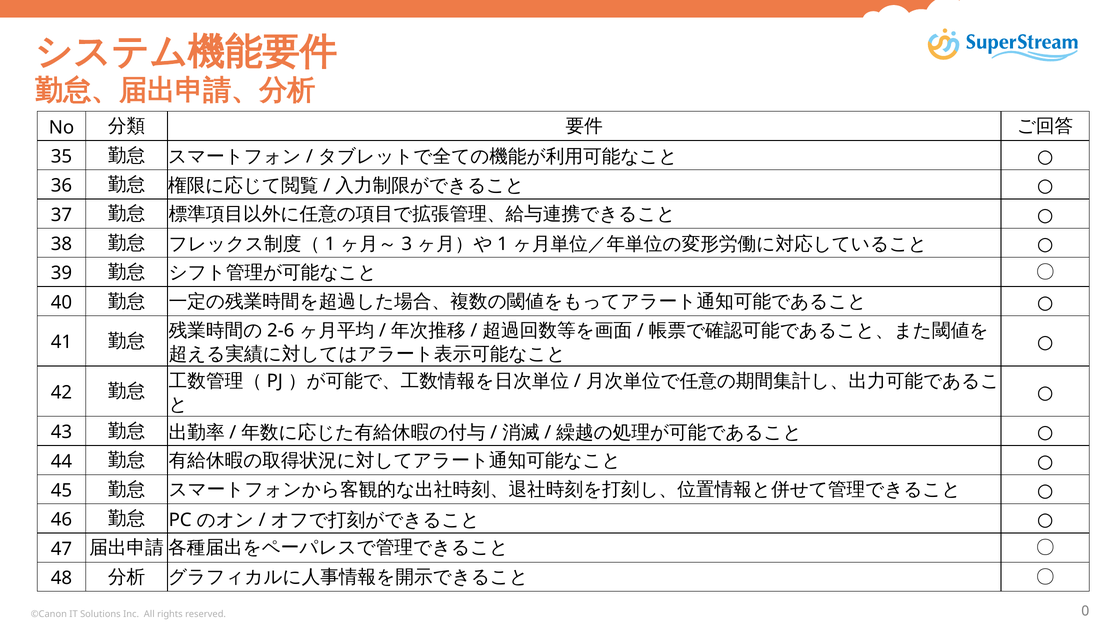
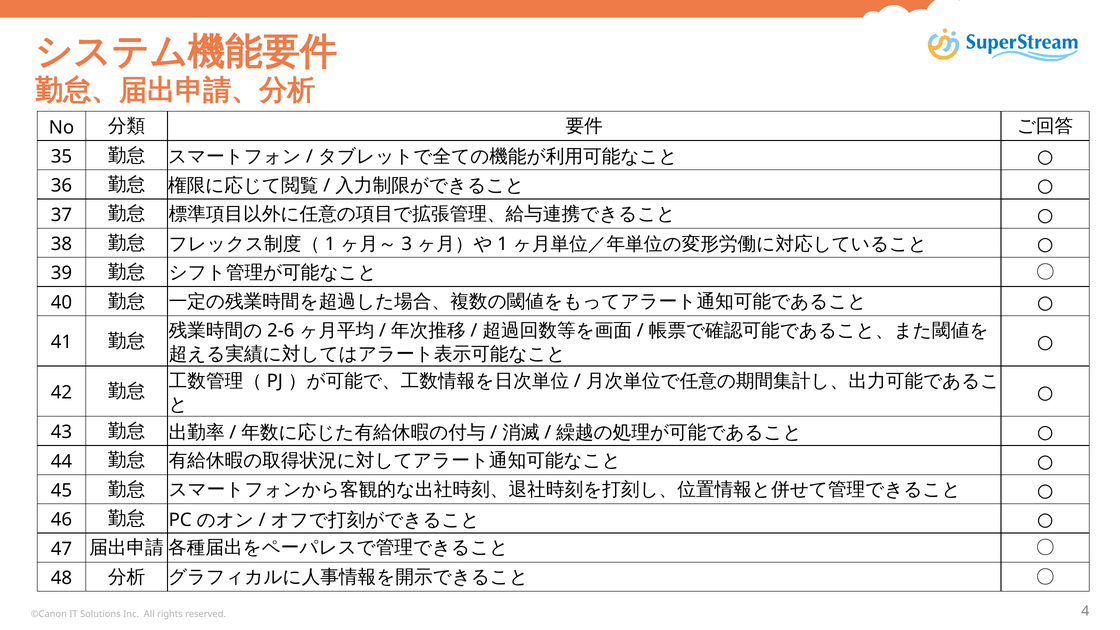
0: 0 -> 4
